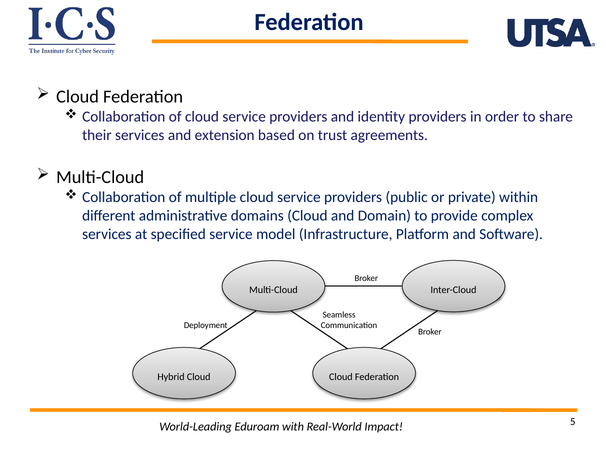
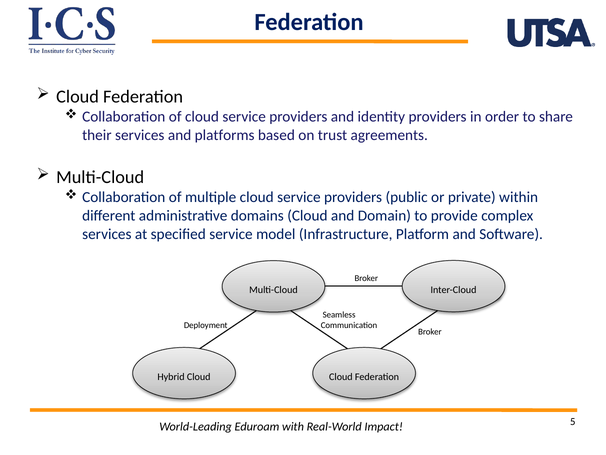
extension: extension -> platforms
